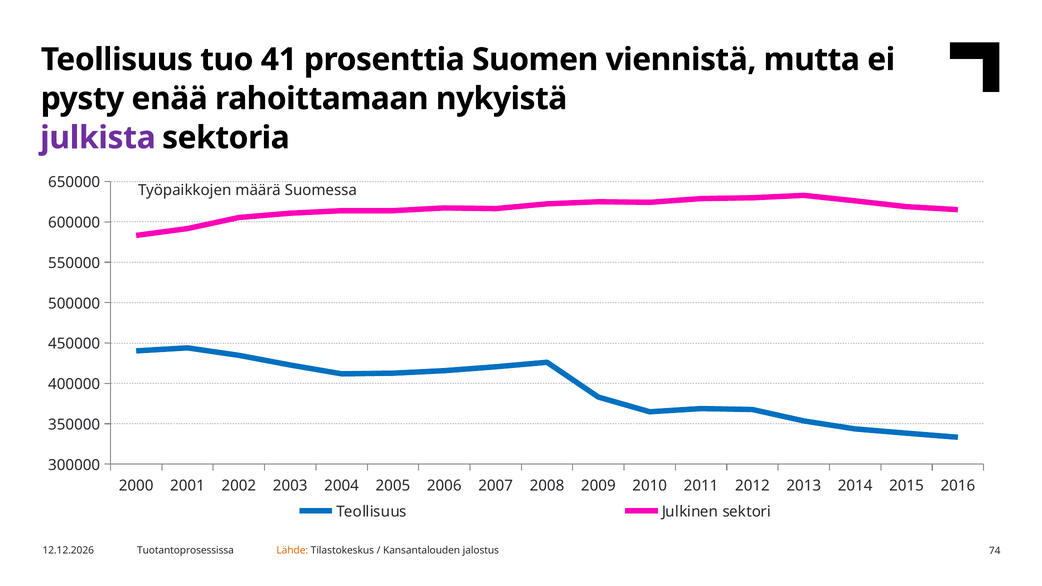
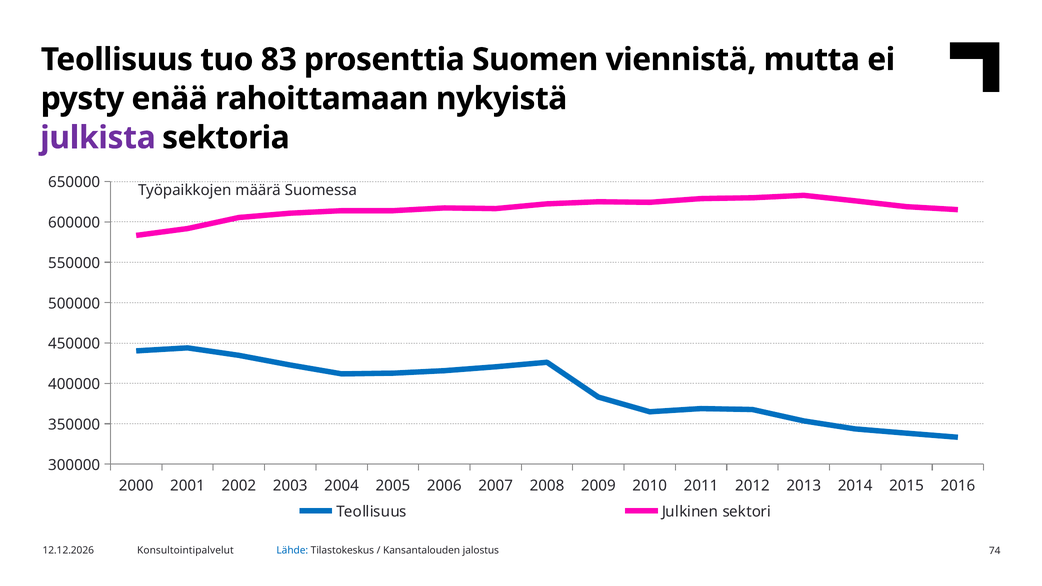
41: 41 -> 83
Tuotantoprosessissa: Tuotantoprosessissa -> Konsultointipalvelut
Lähde colour: orange -> blue
